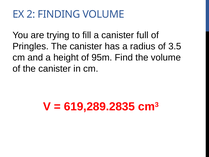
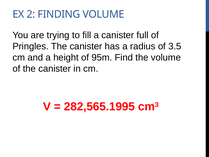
619,289.2835: 619,289.2835 -> 282,565.1995
